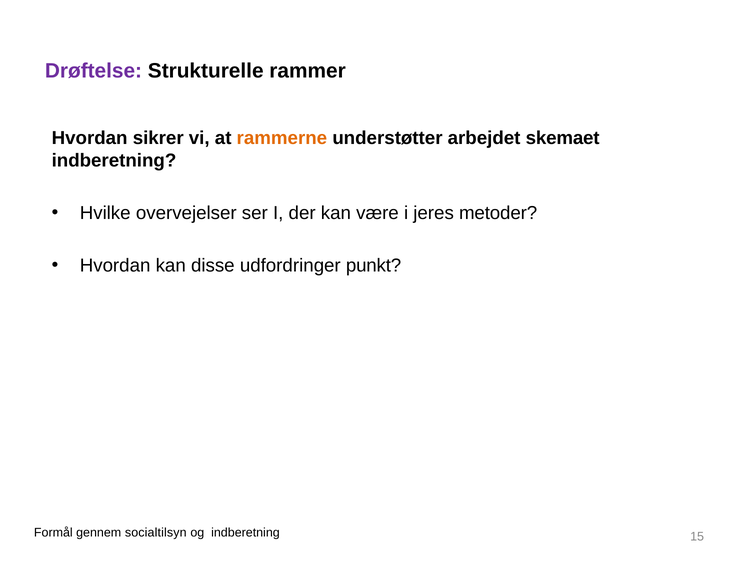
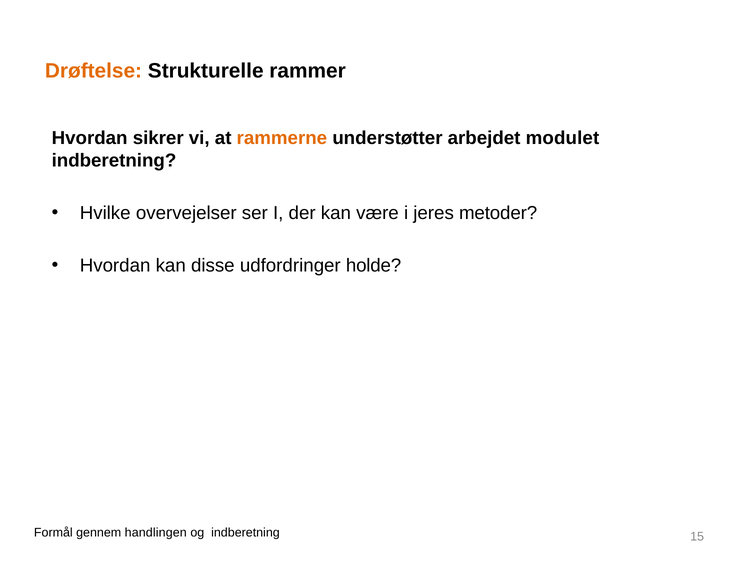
Drøftelse colour: purple -> orange
skemaet: skemaet -> modulet
punkt: punkt -> holde
socialtilsyn: socialtilsyn -> handlingen
